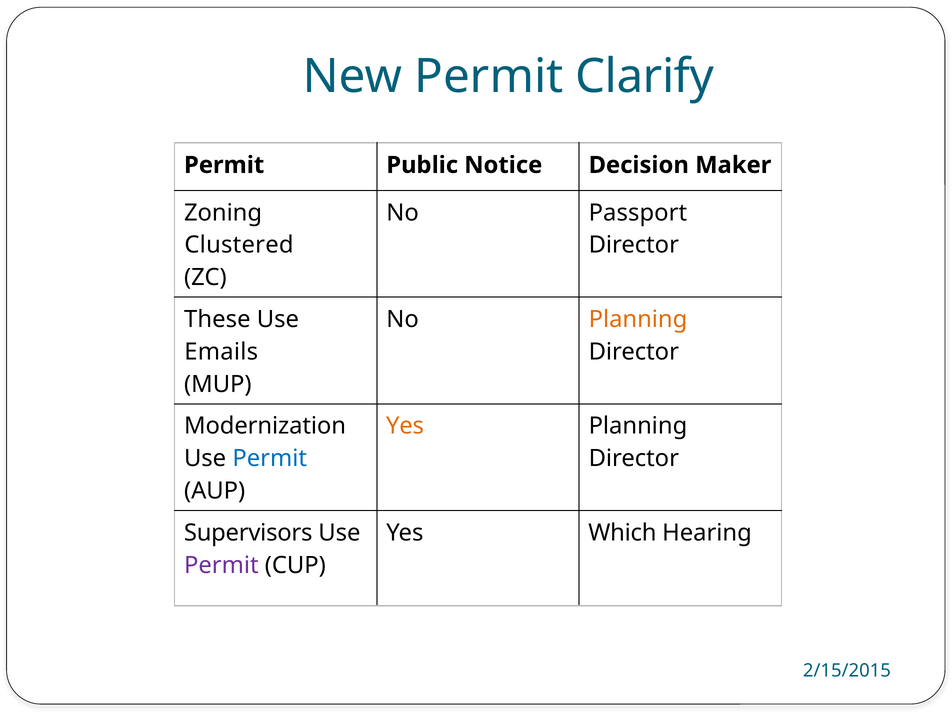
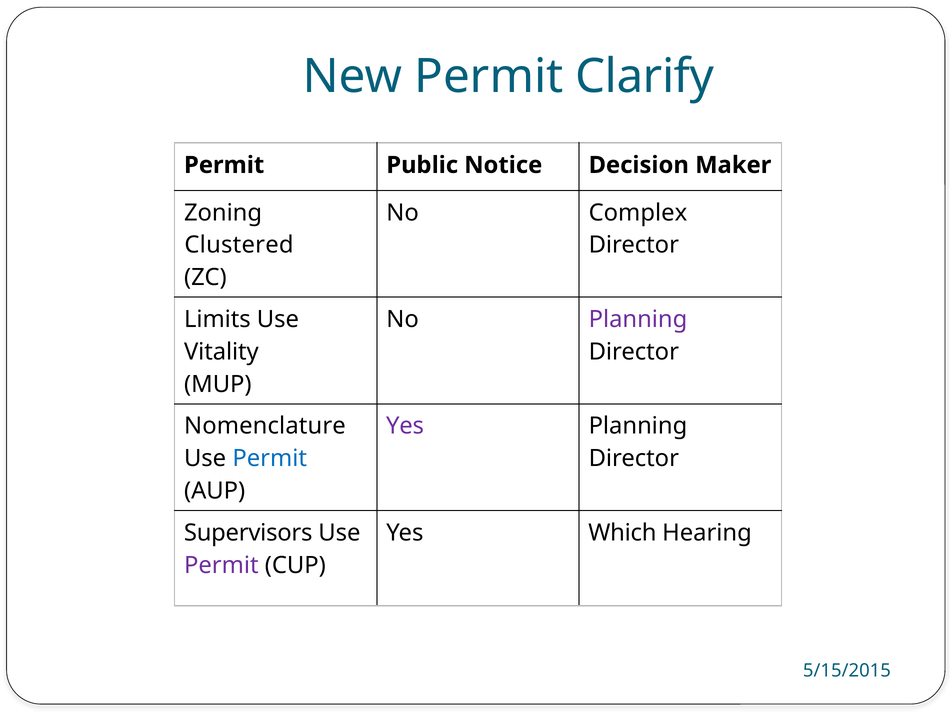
Passport: Passport -> Complex
These: These -> Limits
Planning at (638, 319) colour: orange -> purple
Emails: Emails -> Vitality
Modernization: Modernization -> Nomenclature
Yes at (405, 426) colour: orange -> purple
2/15/2015: 2/15/2015 -> 5/15/2015
